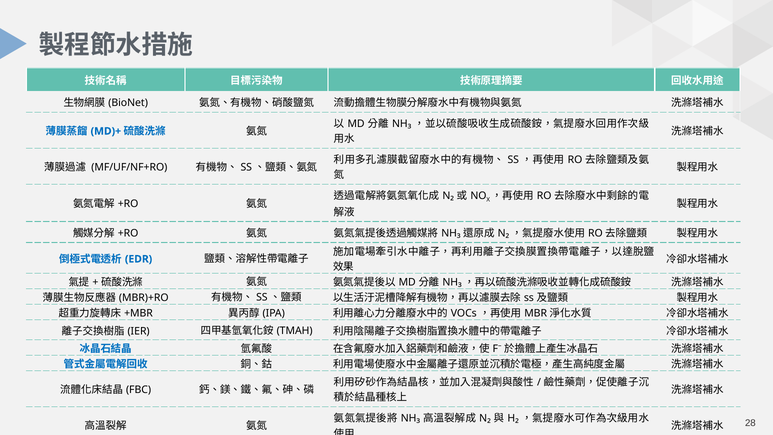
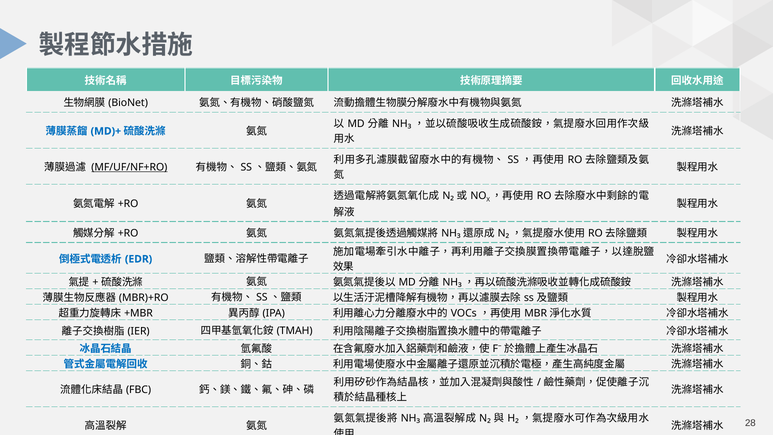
MF/UF/NF+RO underline: none -> present
